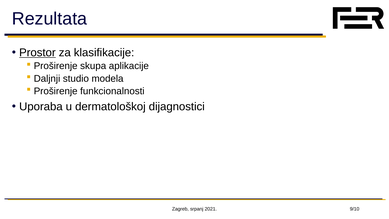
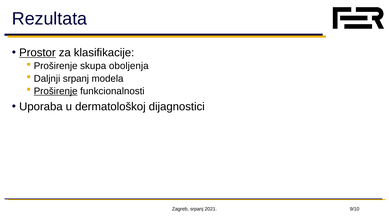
aplikacije: aplikacije -> oboljenja
Daljnji studio: studio -> srpanj
Proširenje at (56, 91) underline: none -> present
